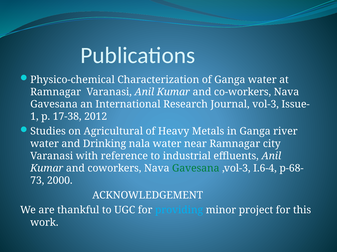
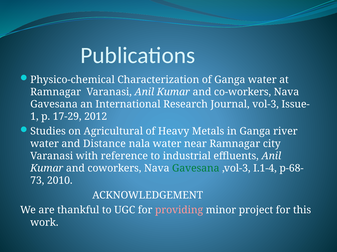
17-38: 17-38 -> 17-29
Drinking: Drinking -> Distance
I.6-4: I.6-4 -> I.1-4
2000: 2000 -> 2010
providing colour: light blue -> pink
